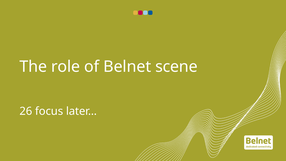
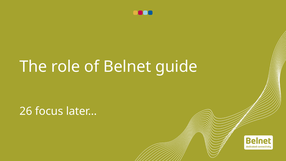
scene: scene -> guide
